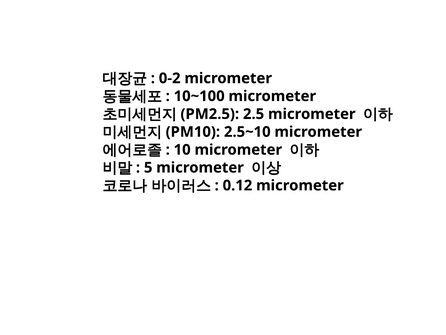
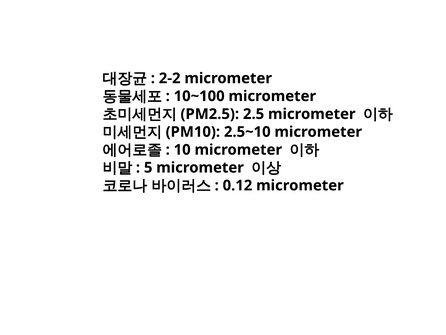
0-2: 0-2 -> 2-2
